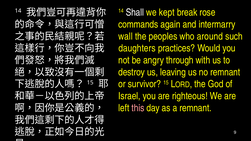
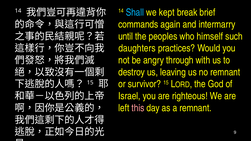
Shall colour: white -> light blue
rose: rose -> brief
wall: wall -> until
around: around -> himself
